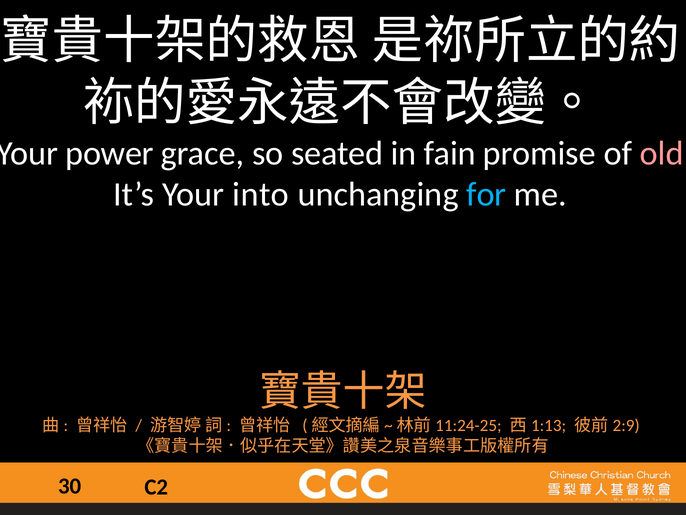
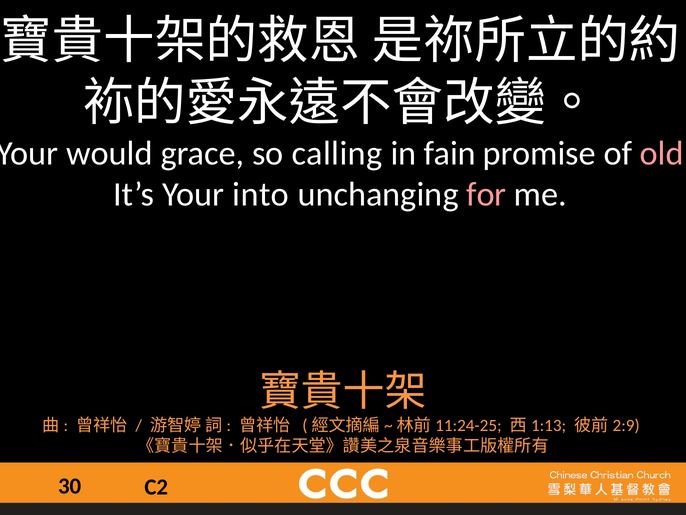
power: power -> would
seated: seated -> calling
for colour: light blue -> pink
